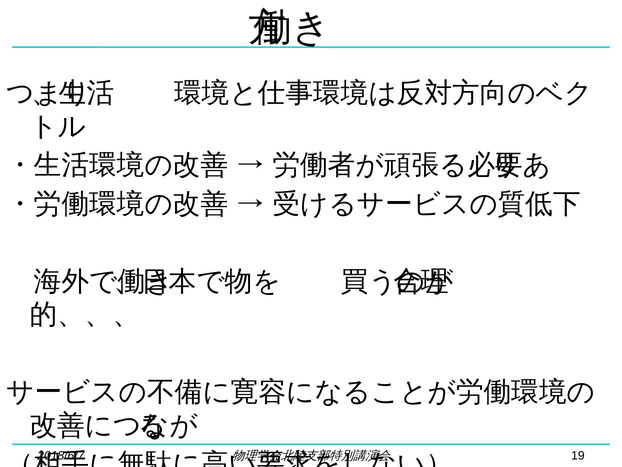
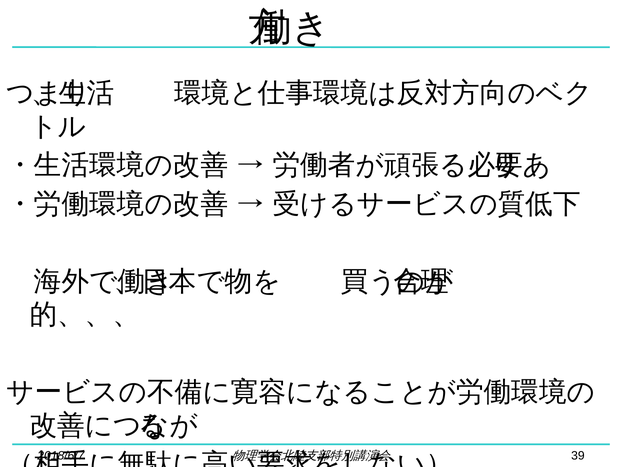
19: 19 -> 39
